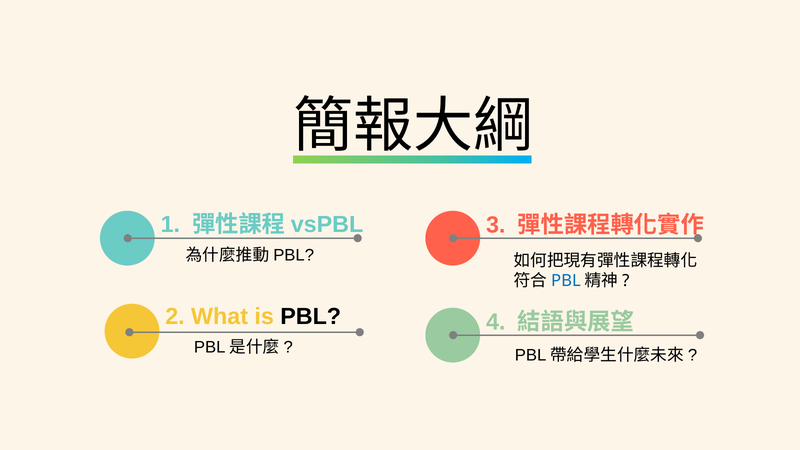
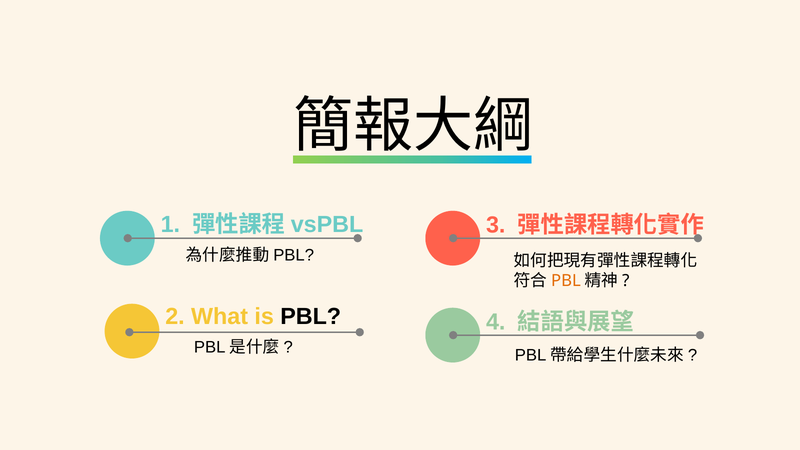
PBL at (566, 281) colour: blue -> orange
